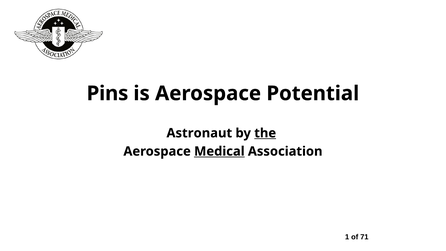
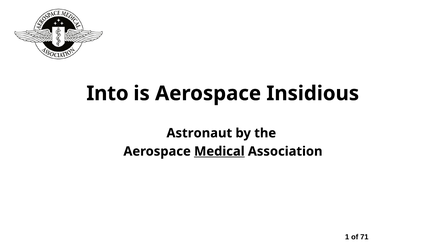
Pins: Pins -> Into
Potential: Potential -> Insidious
the underline: present -> none
